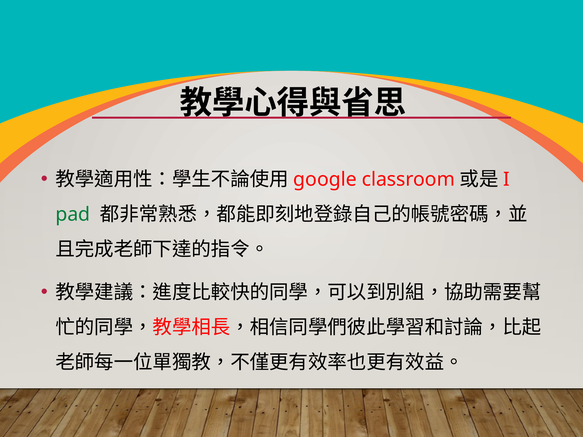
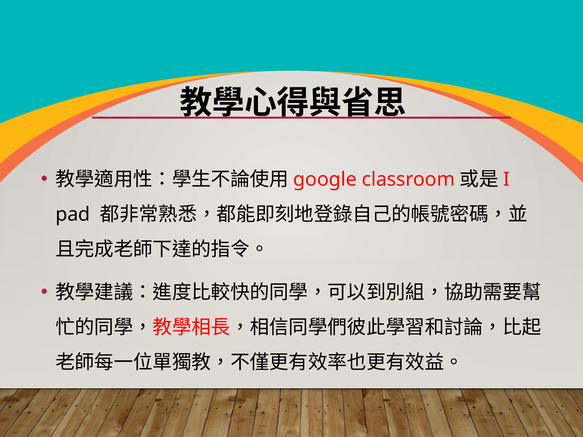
pad colour: green -> black
